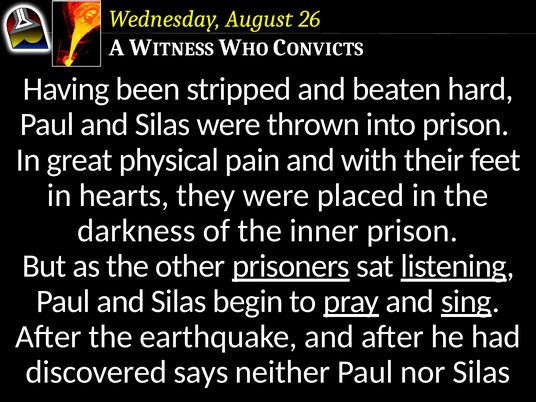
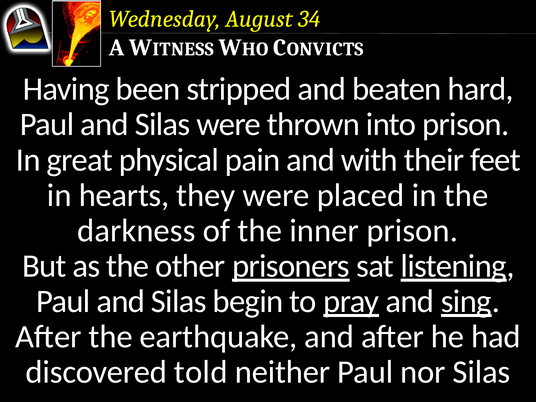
26: 26 -> 34
says: says -> told
